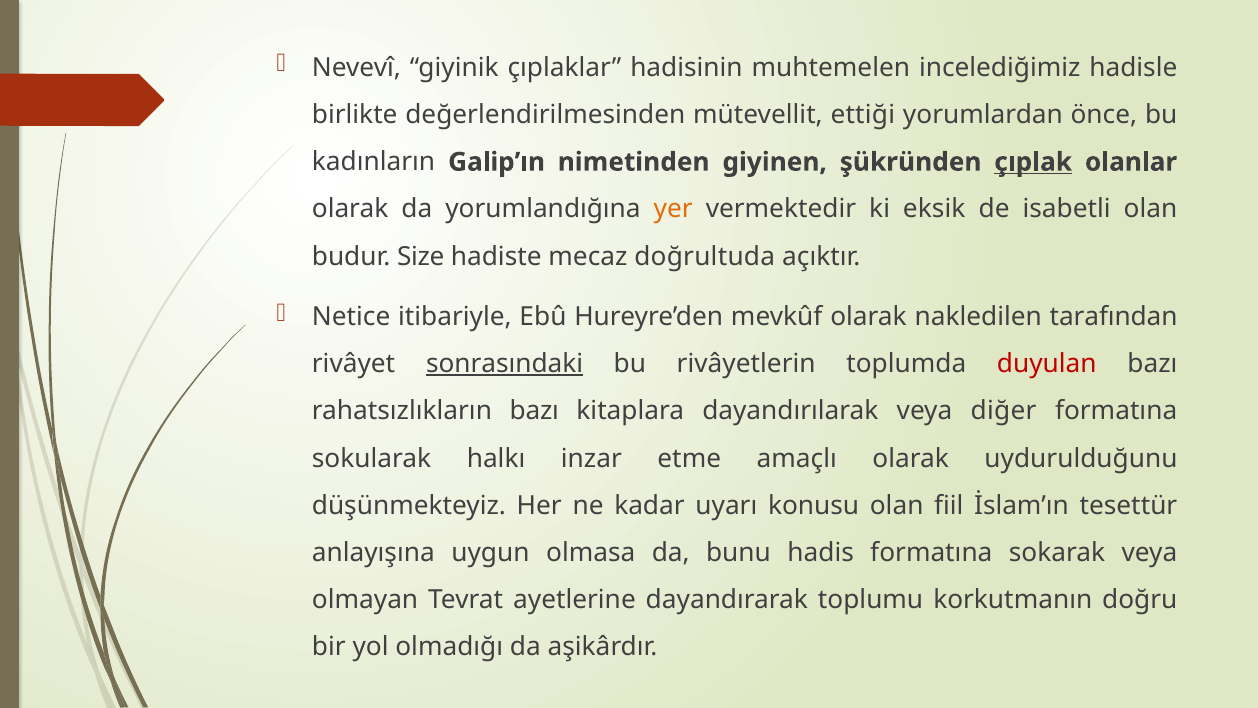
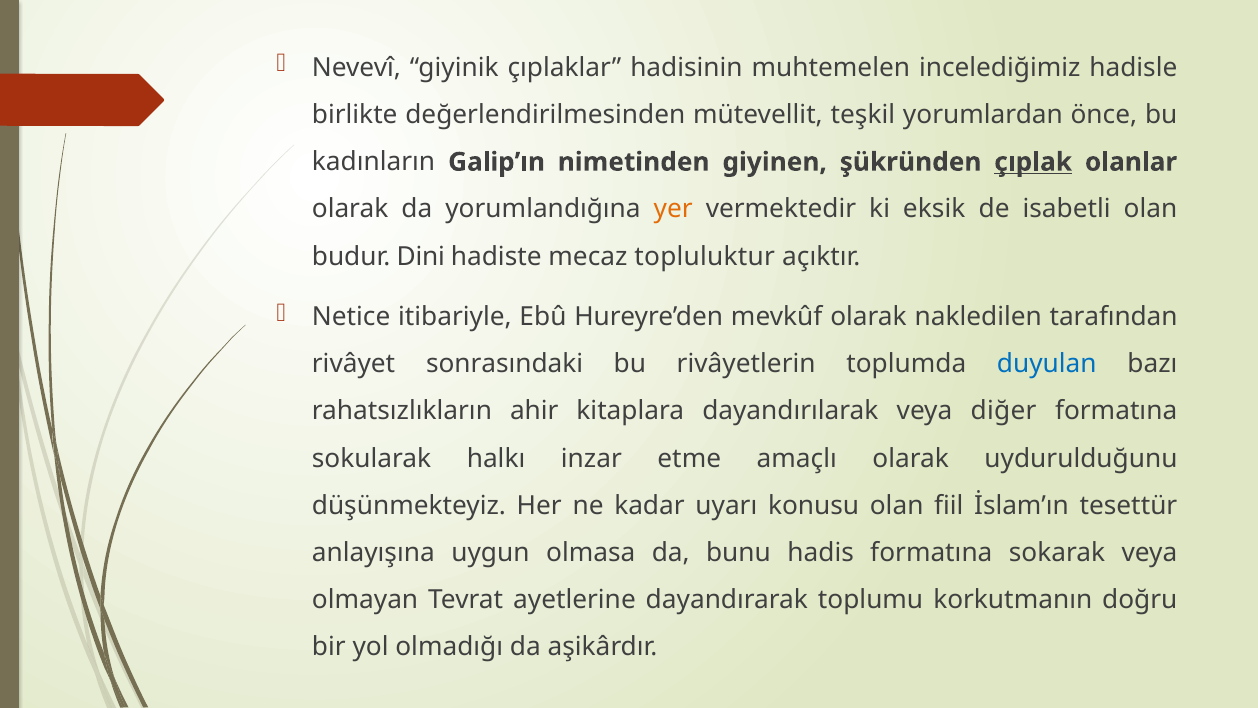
ettiği: ettiği -> teşkil
Size: Size -> Dini
doğrultuda: doğrultuda -> topluluktur
sonrasındaki underline: present -> none
duyulan colour: red -> blue
rahatsızlıkların bazı: bazı -> ahir
